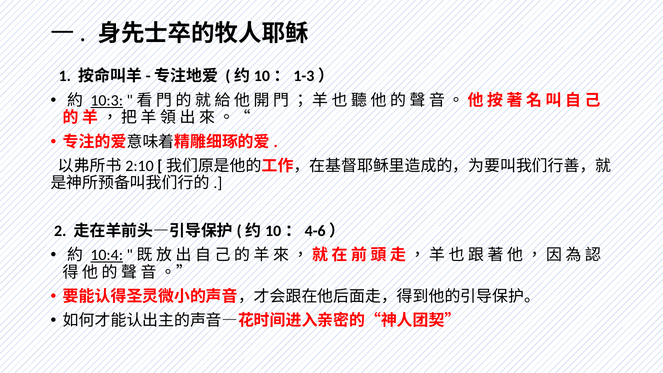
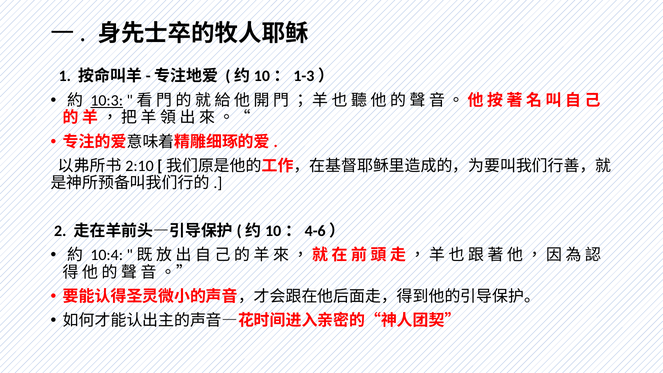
10:4 underline: present -> none
